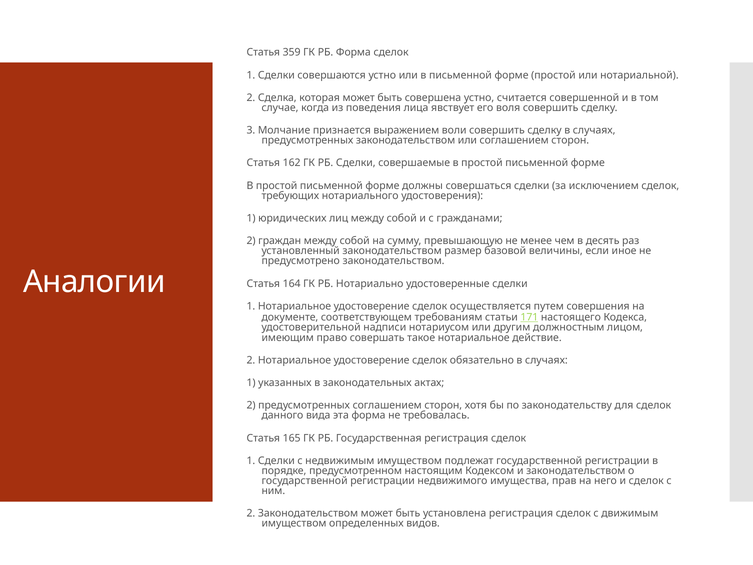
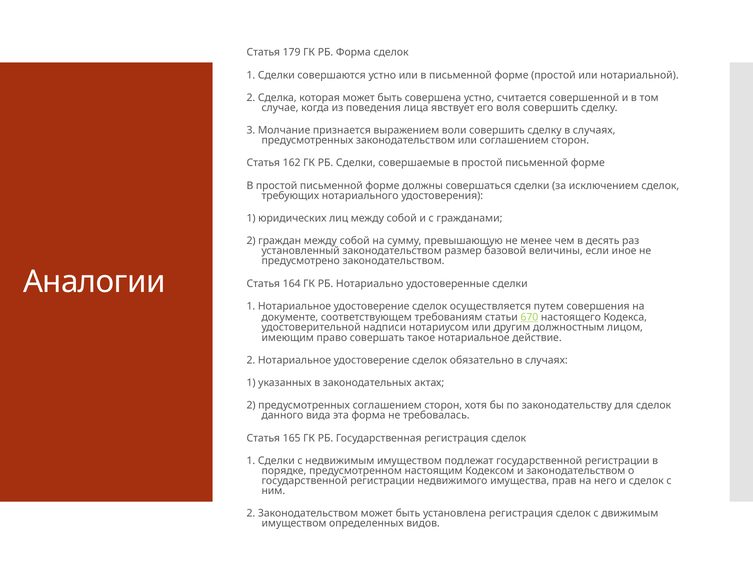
359: 359 -> 179
171: 171 -> 670
